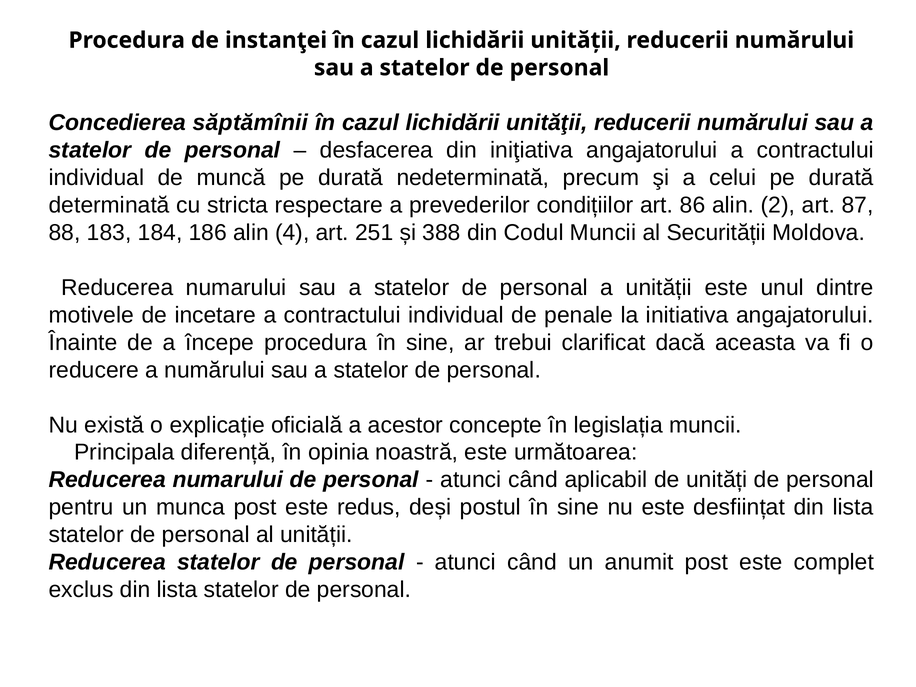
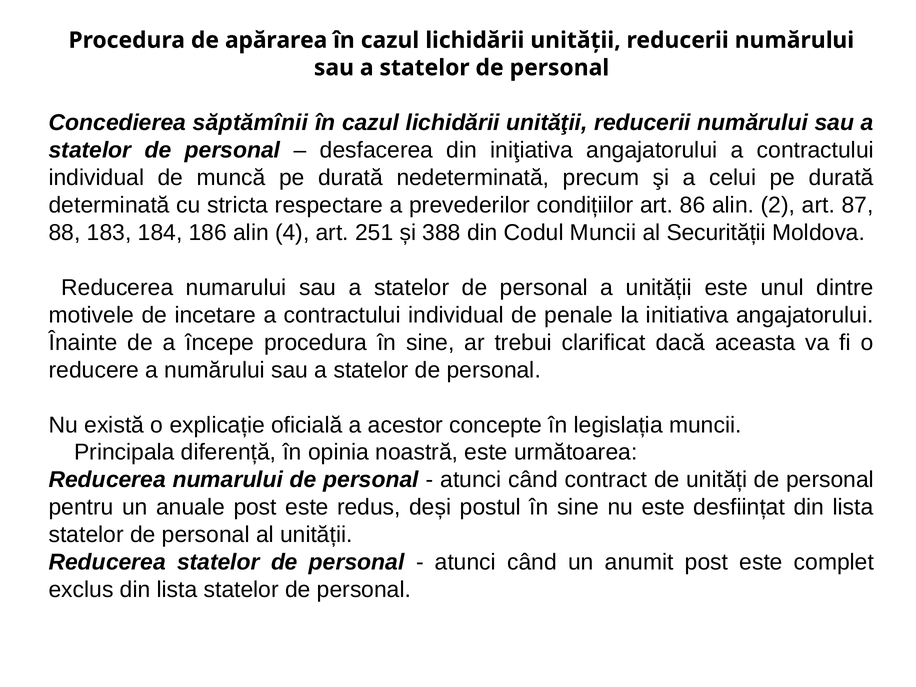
instanţei: instanţei -> apărarea
aplicabil: aplicabil -> contract
munca: munca -> anuale
